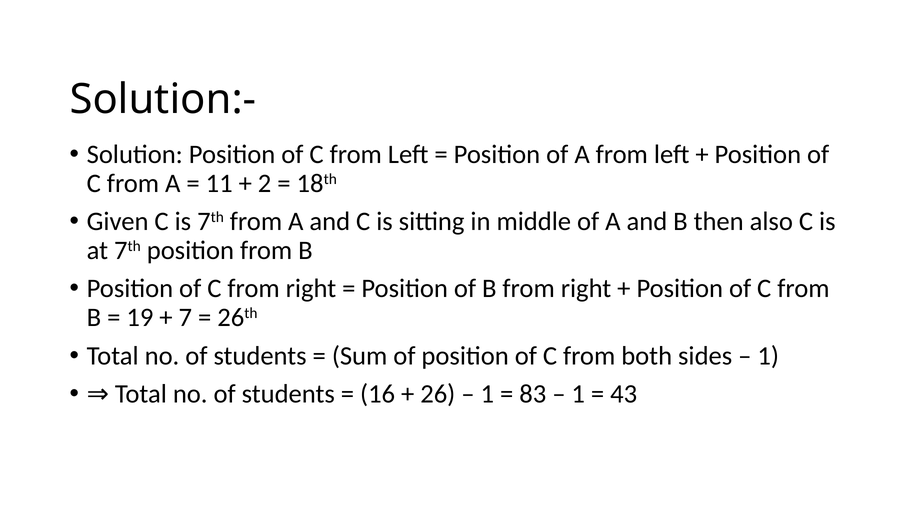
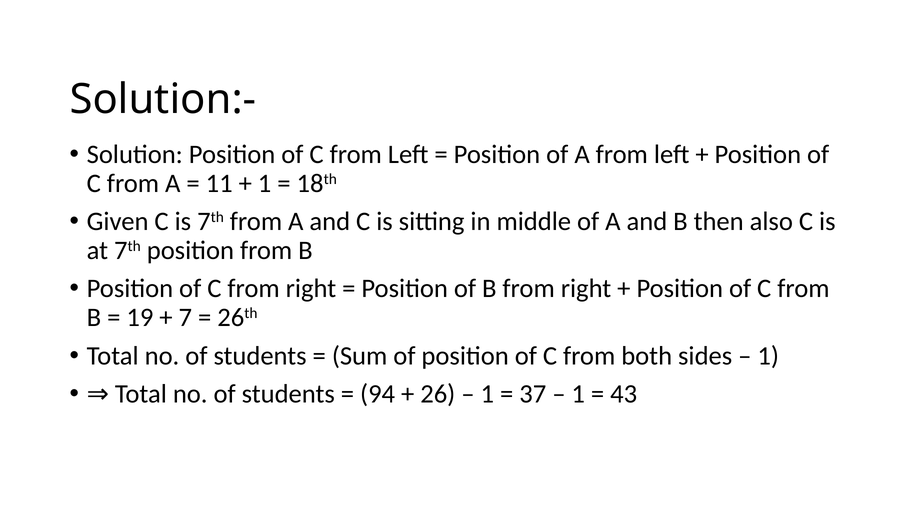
2 at (265, 183): 2 -> 1
16: 16 -> 94
83: 83 -> 37
